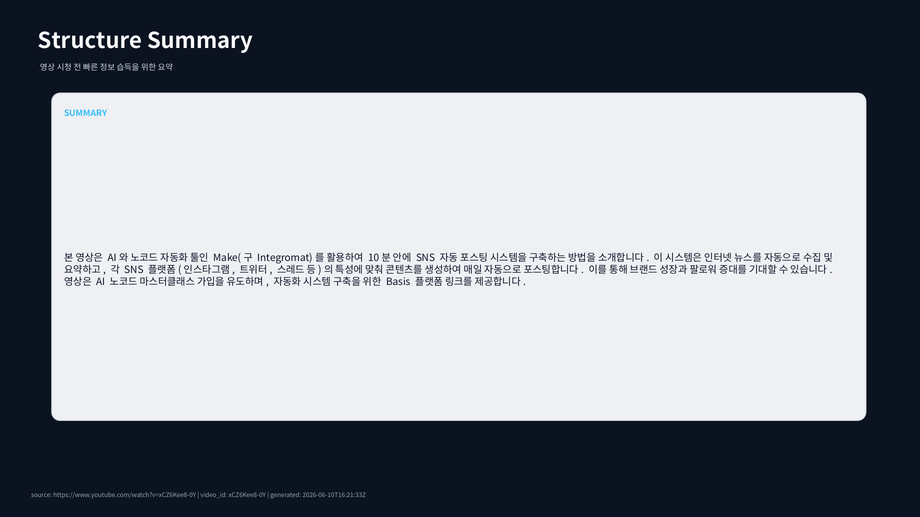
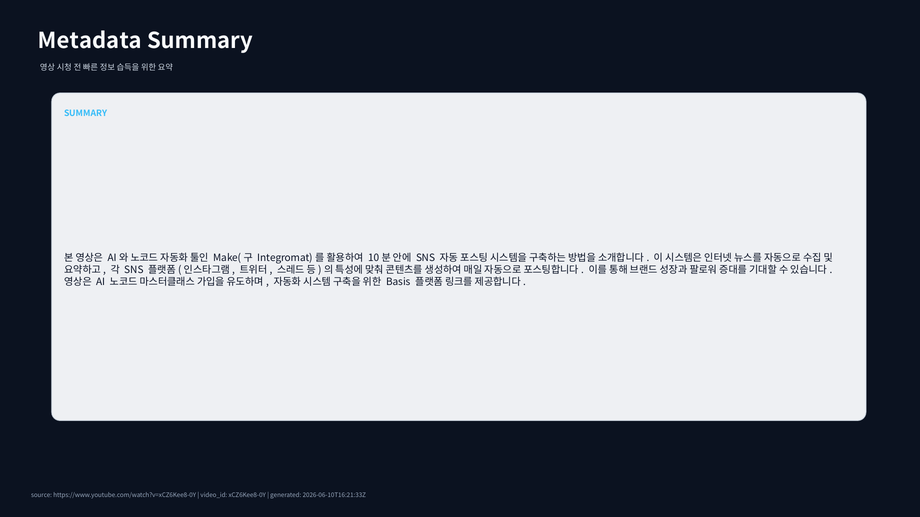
Structure: Structure -> Metadata
